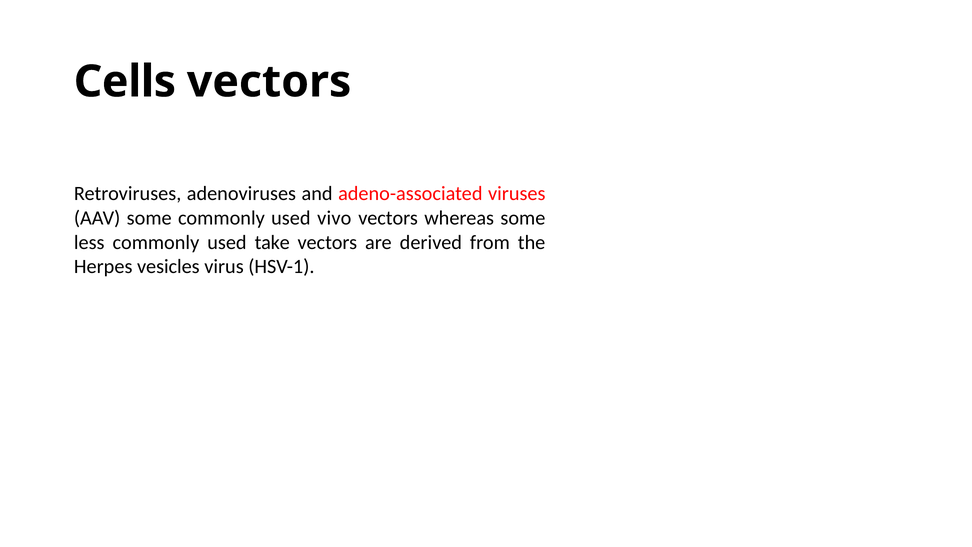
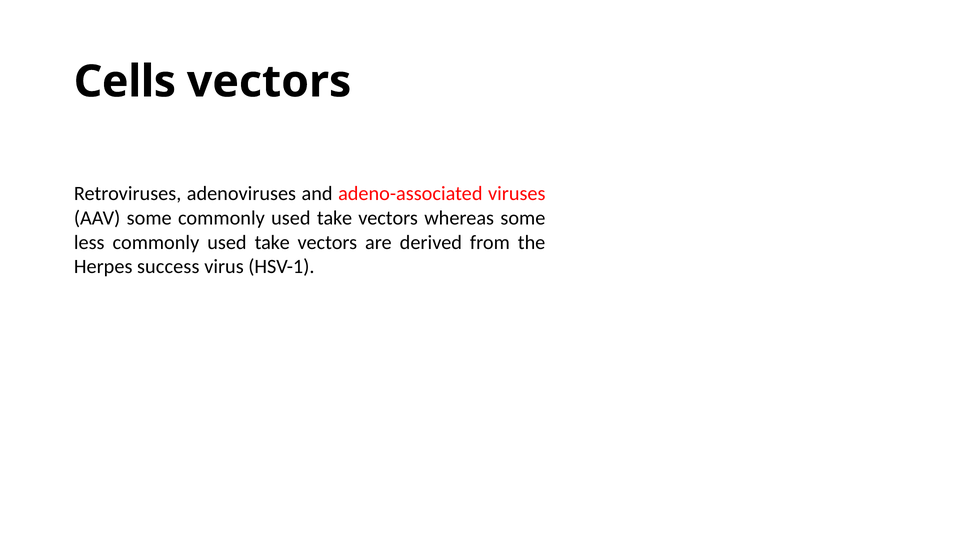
some commonly used vivo: vivo -> take
vesicles: vesicles -> success
